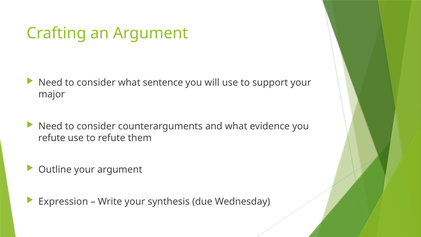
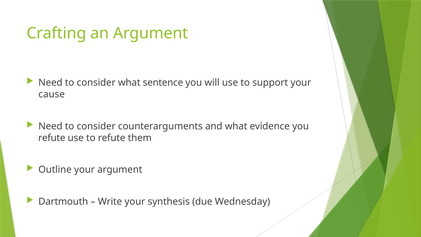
major: major -> cause
Expression: Expression -> Dartmouth
